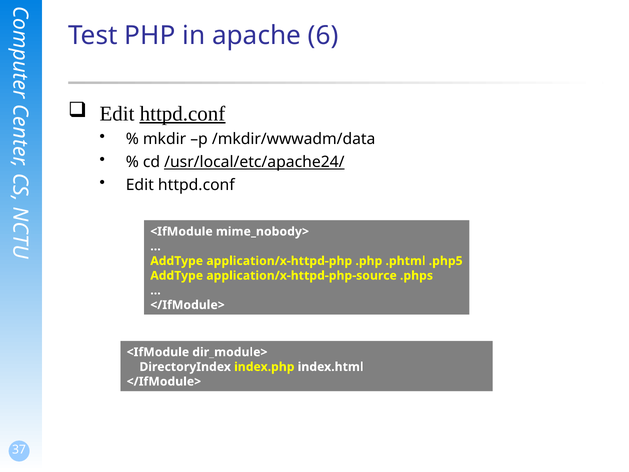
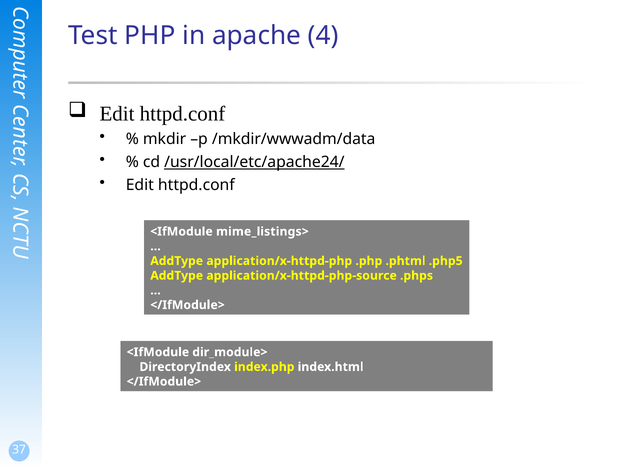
6: 6 -> 4
httpd.conf at (183, 114) underline: present -> none
mime_nobody>: mime_nobody> -> mime_listings>
